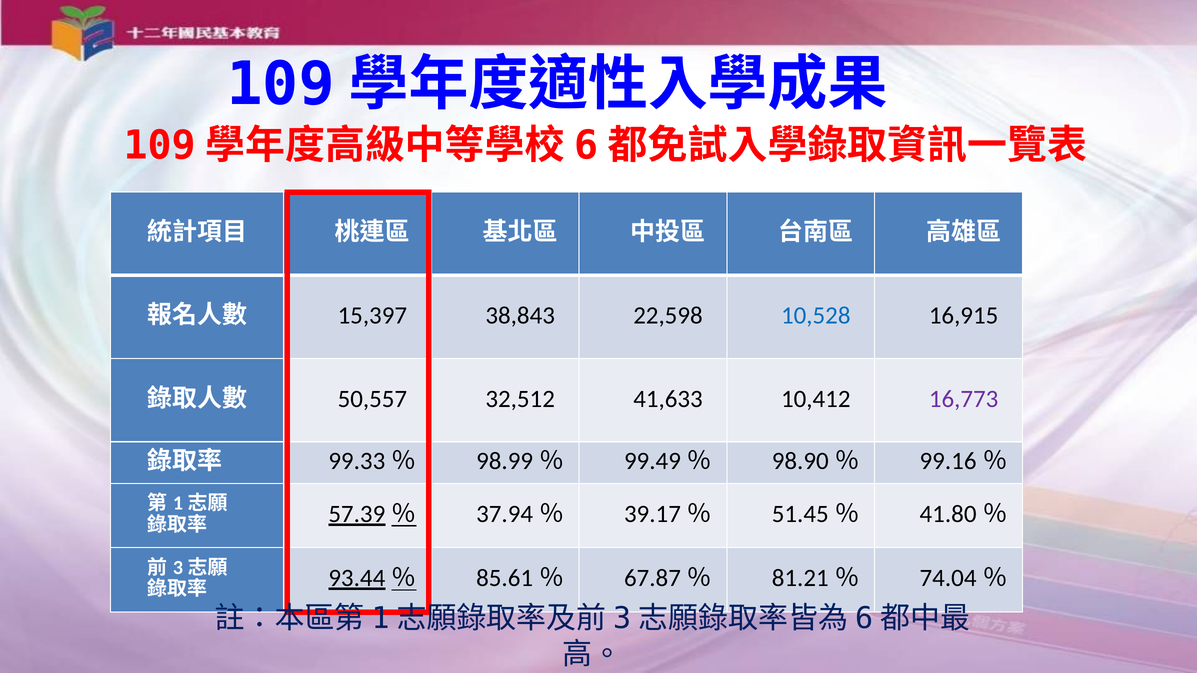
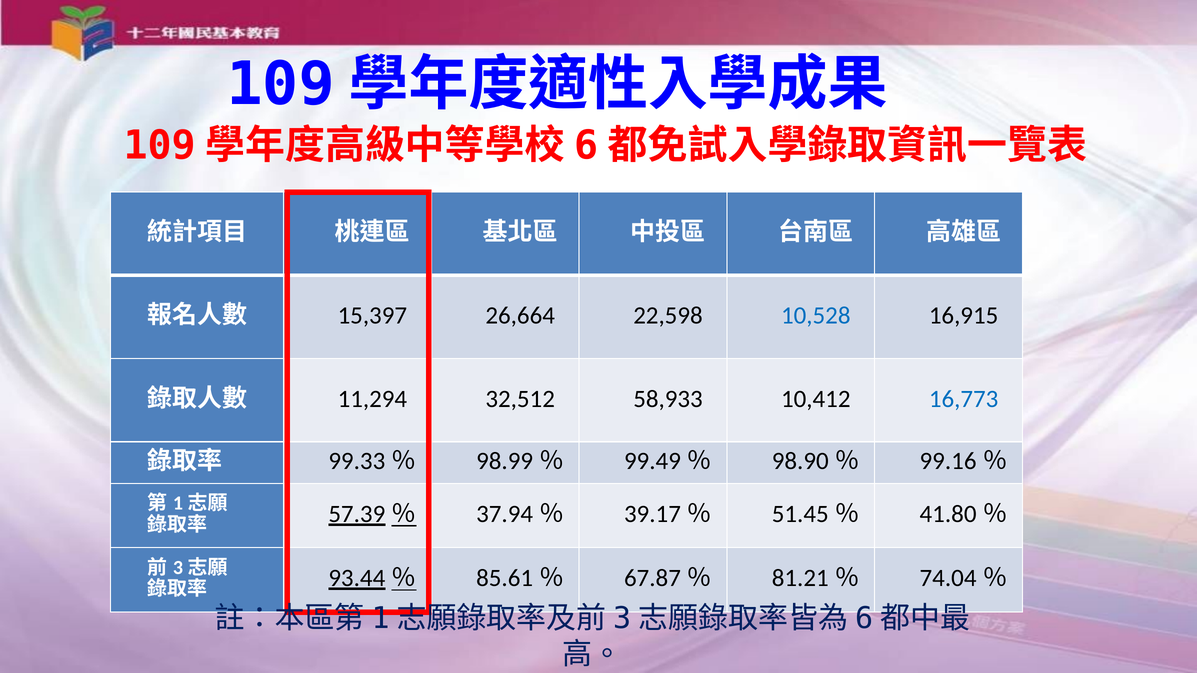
38,843: 38,843 -> 26,664
50,557: 50,557 -> 11,294
41,633: 41,633 -> 58,933
16,773 colour: purple -> blue
